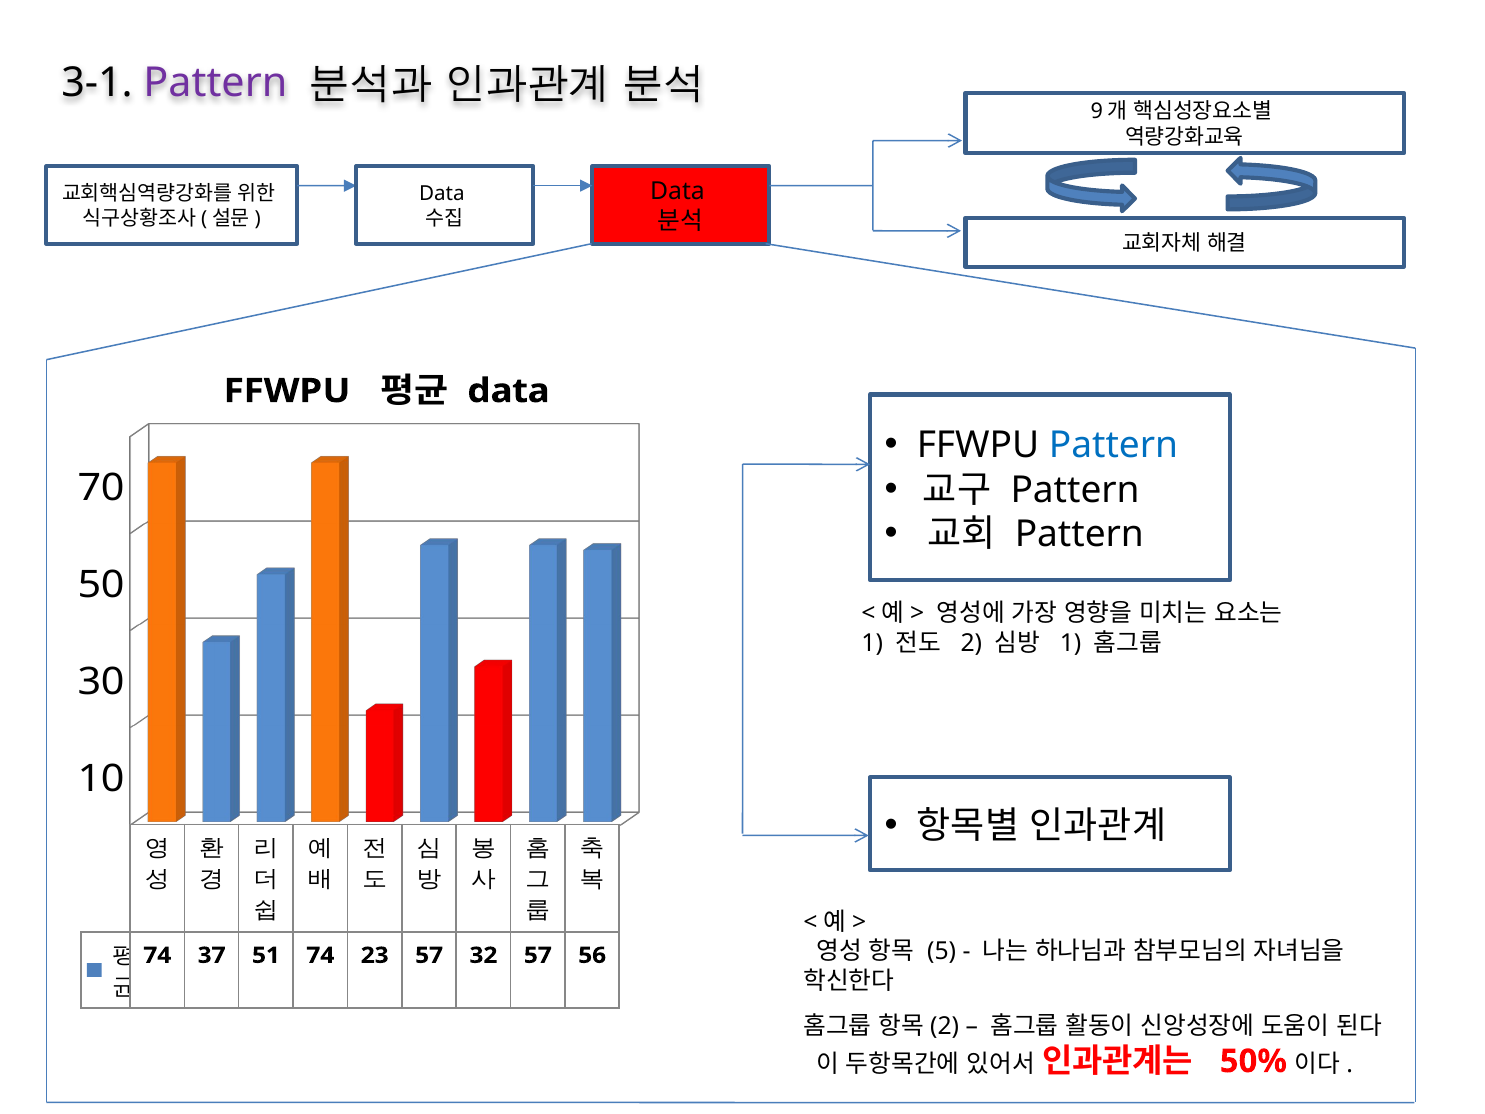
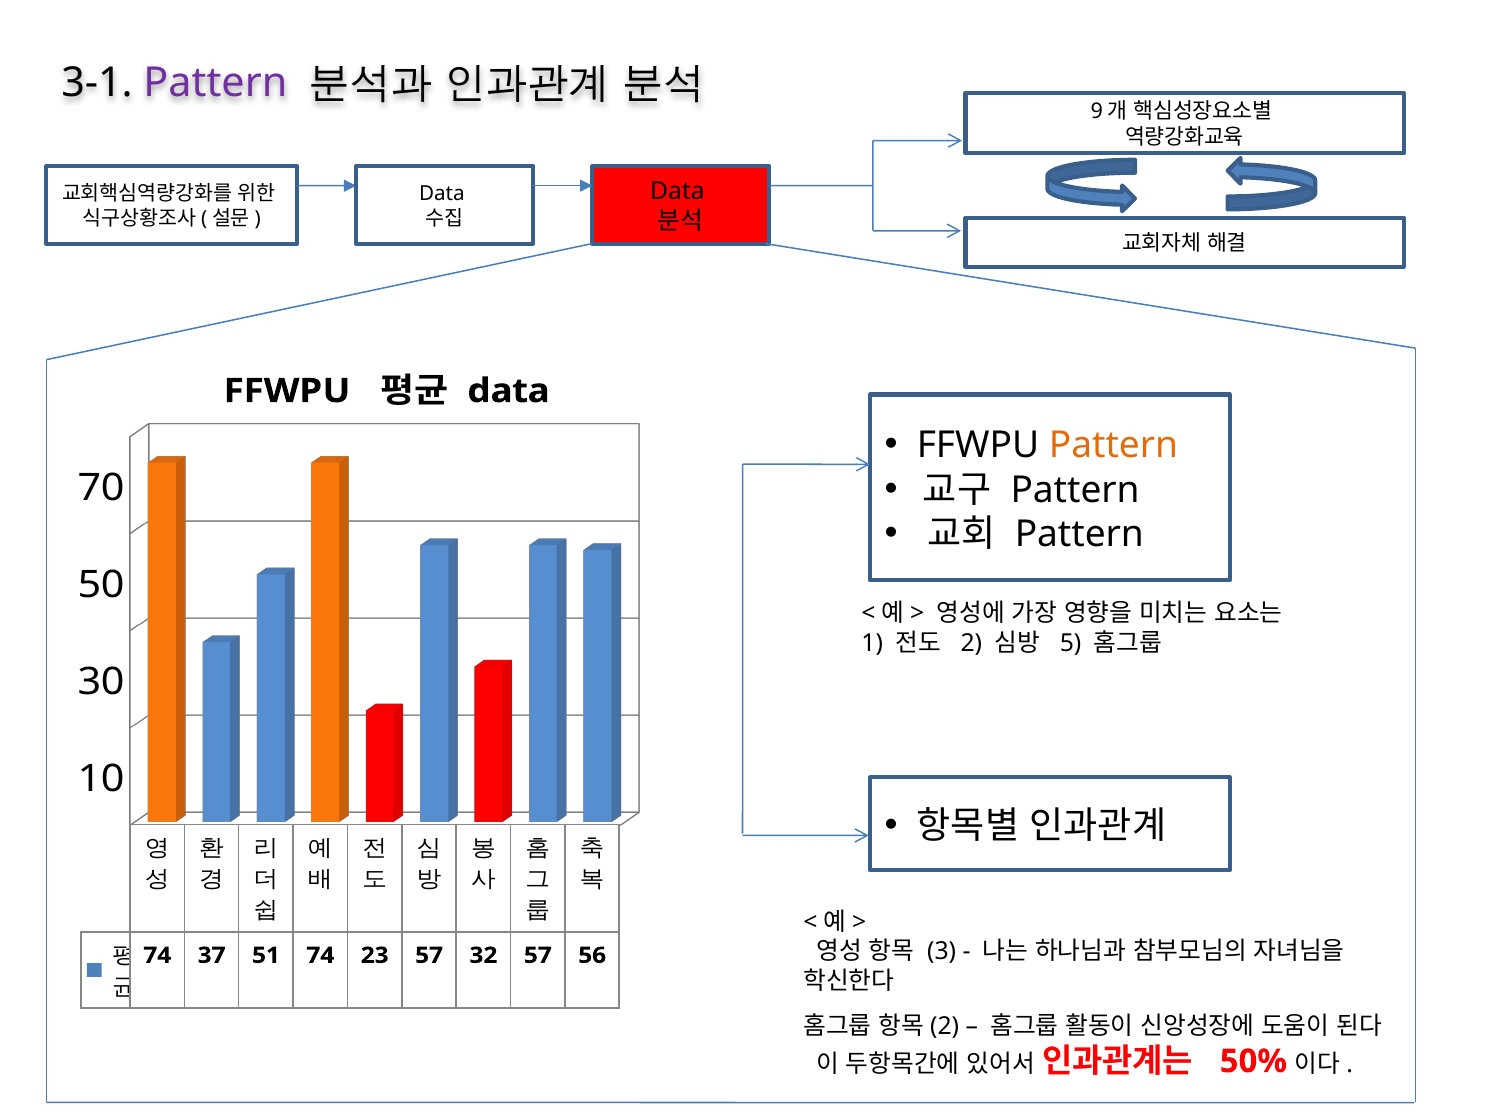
Pattern at (1113, 445) colour: blue -> orange
1 at (1071, 643): 1 -> 5
5: 5 -> 3
